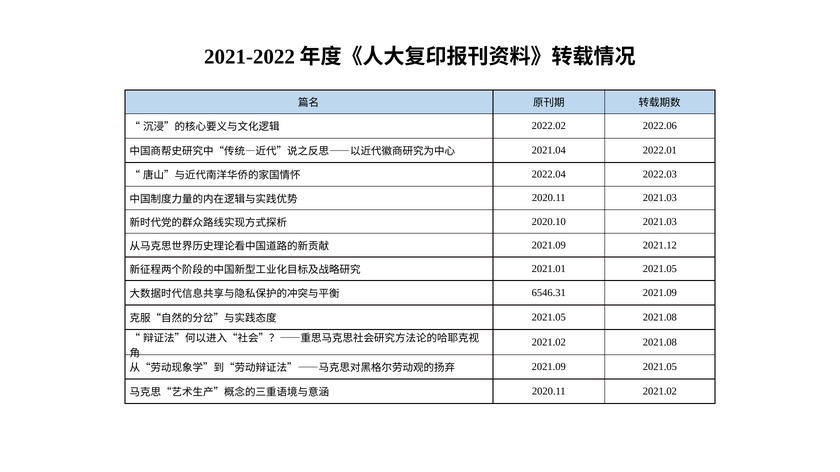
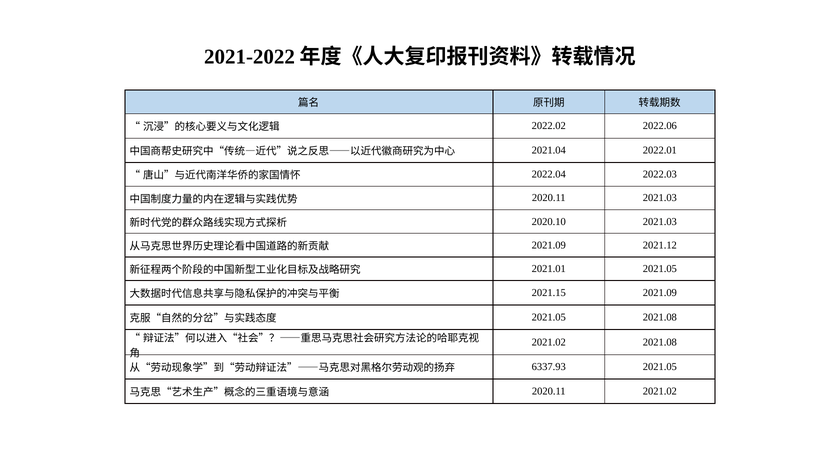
6546.31: 6546.31 -> 2021.15
2021.09 at (549, 367): 2021.09 -> 6337.93
